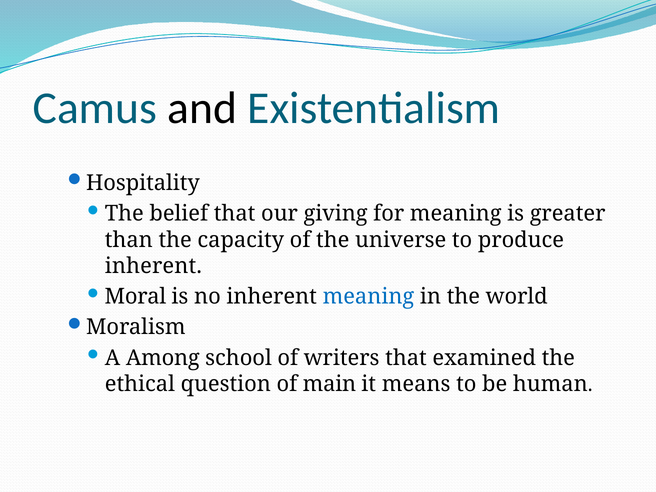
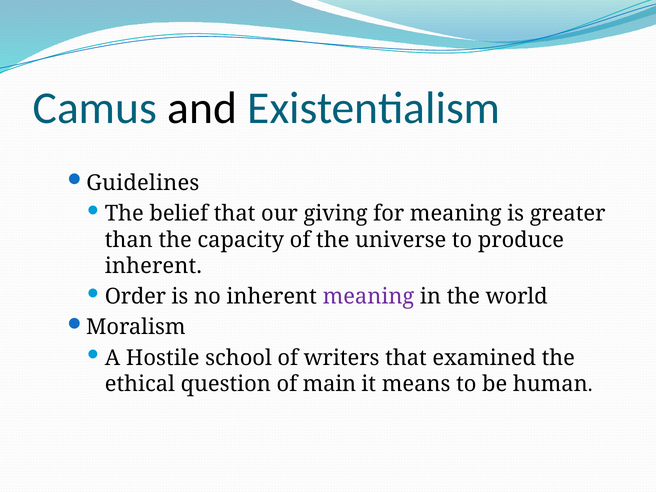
Hospitality: Hospitality -> Guidelines
Moral: Moral -> Order
meaning at (368, 297) colour: blue -> purple
Among: Among -> Hostile
